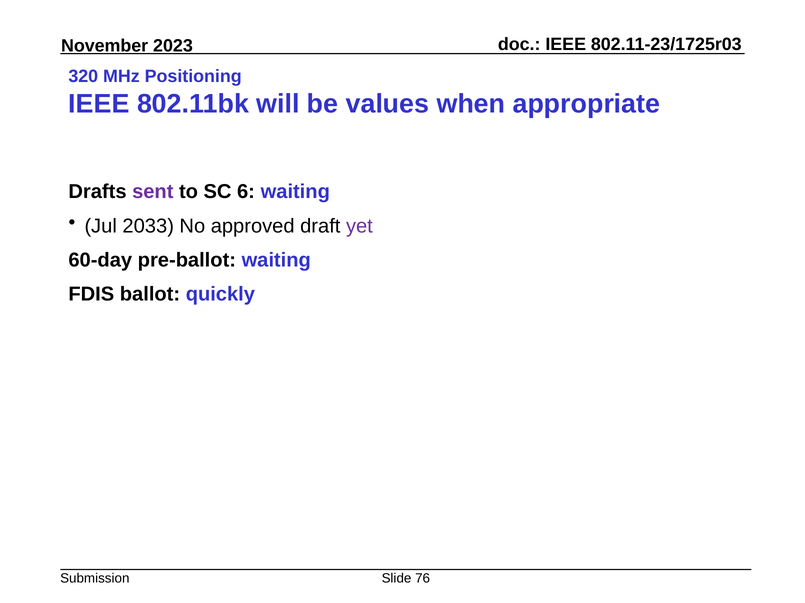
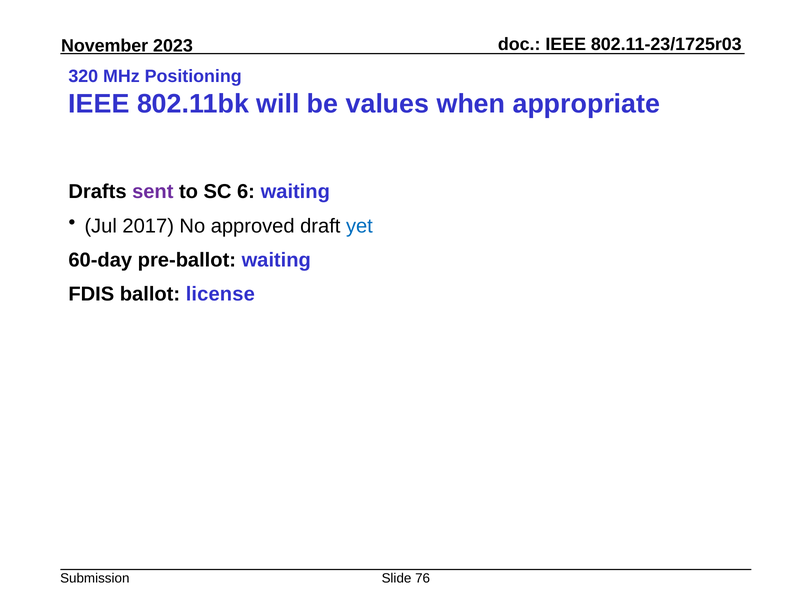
2033: 2033 -> 2017
yet colour: purple -> blue
quickly: quickly -> license
